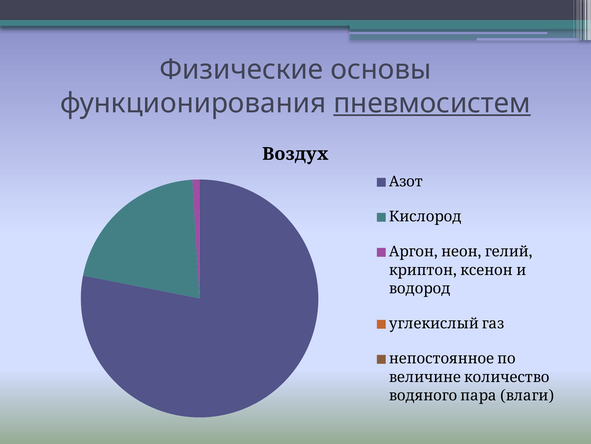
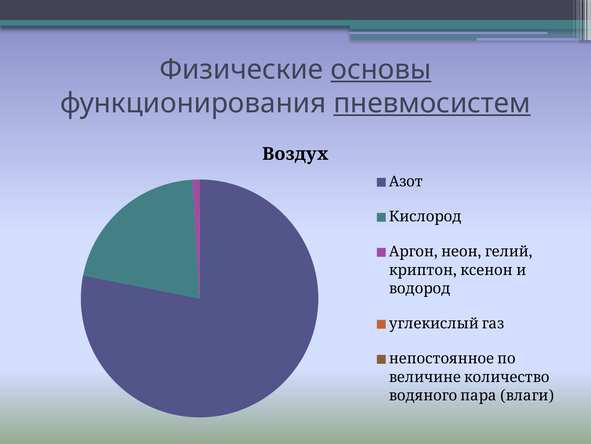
основы underline: none -> present
